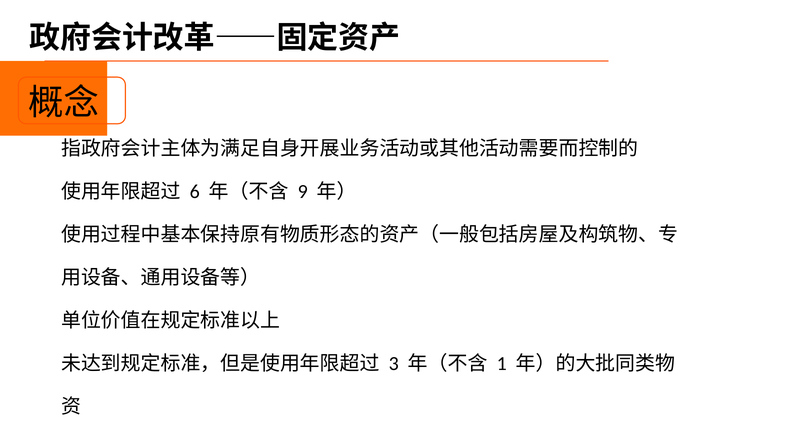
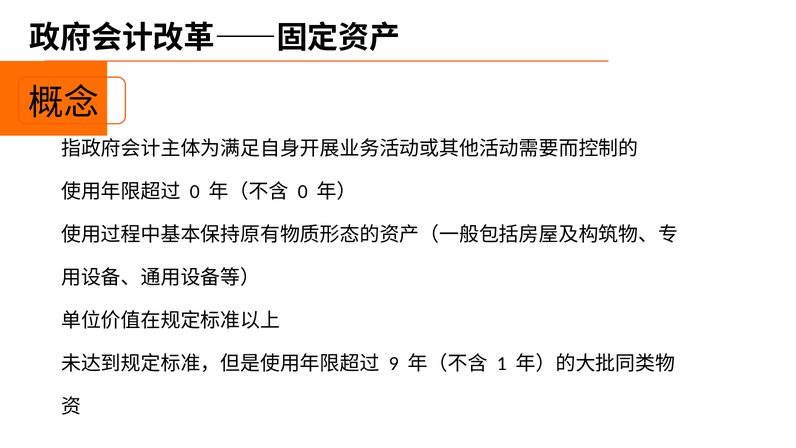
6 at (195, 192): 6 -> 0
9 at (303, 192): 9 -> 0
3: 3 -> 9
